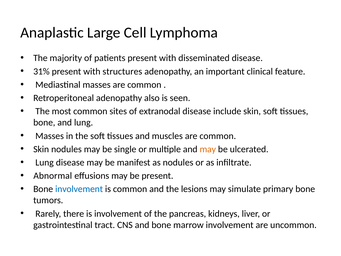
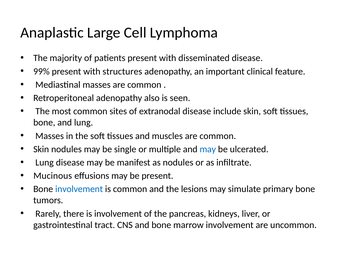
31%: 31% -> 99%
may at (208, 149) colour: orange -> blue
Abnormal: Abnormal -> Mucinous
